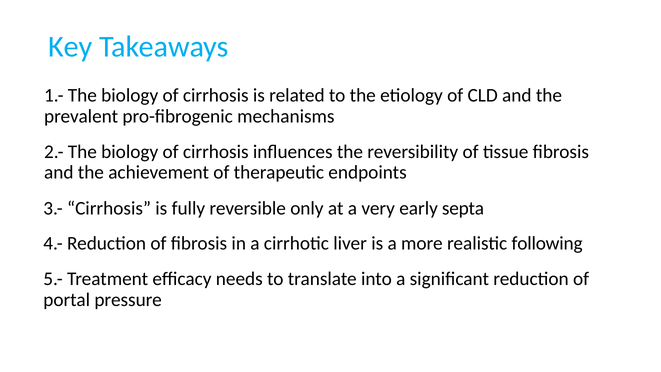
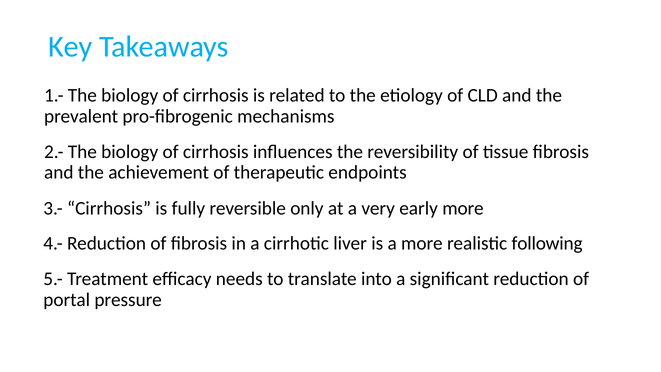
early septa: septa -> more
